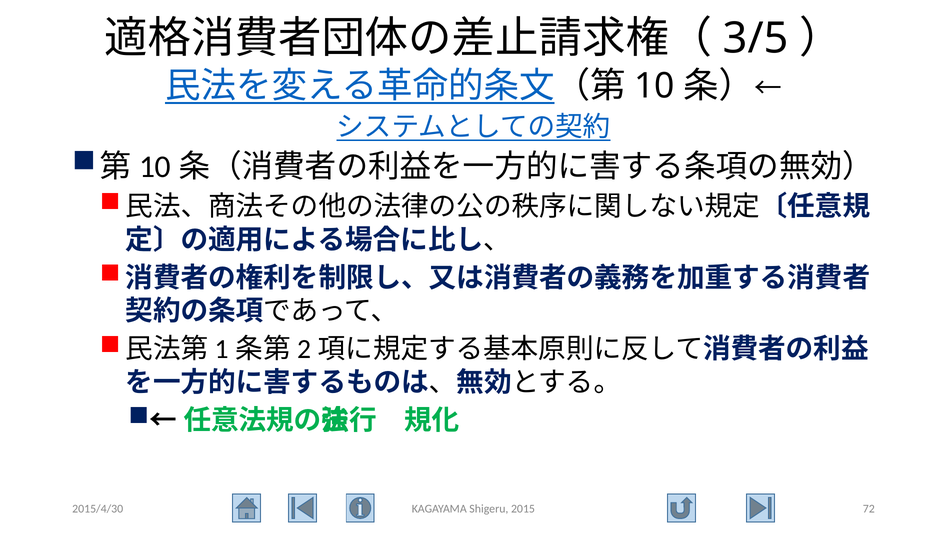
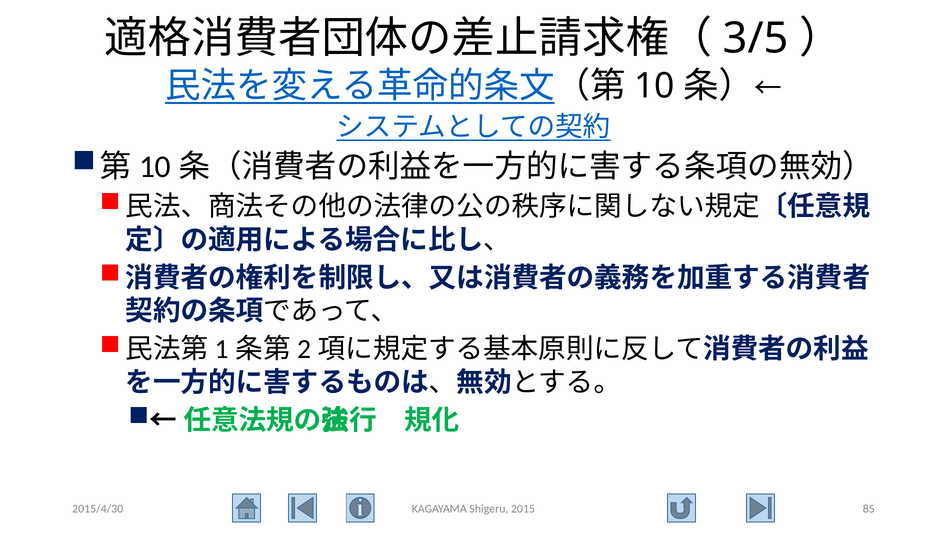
72: 72 -> 85
